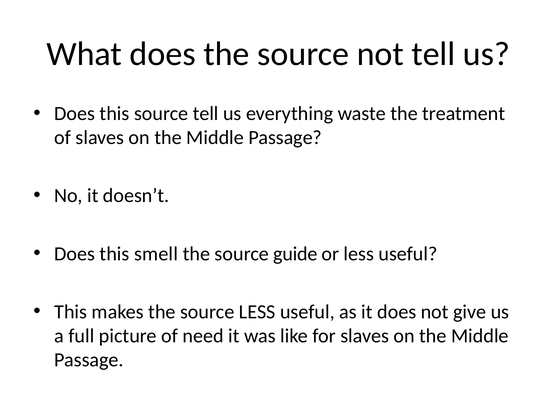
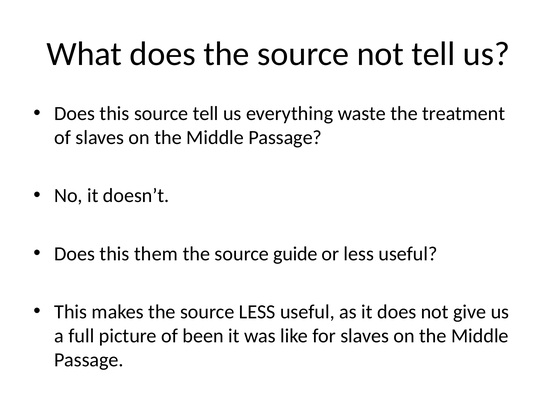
smell: smell -> them
need: need -> been
